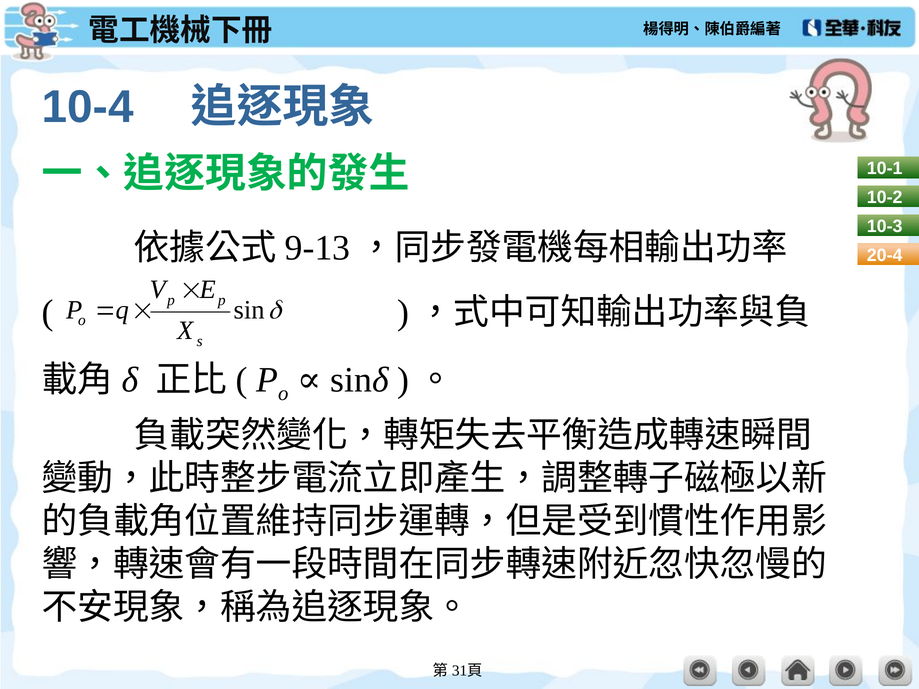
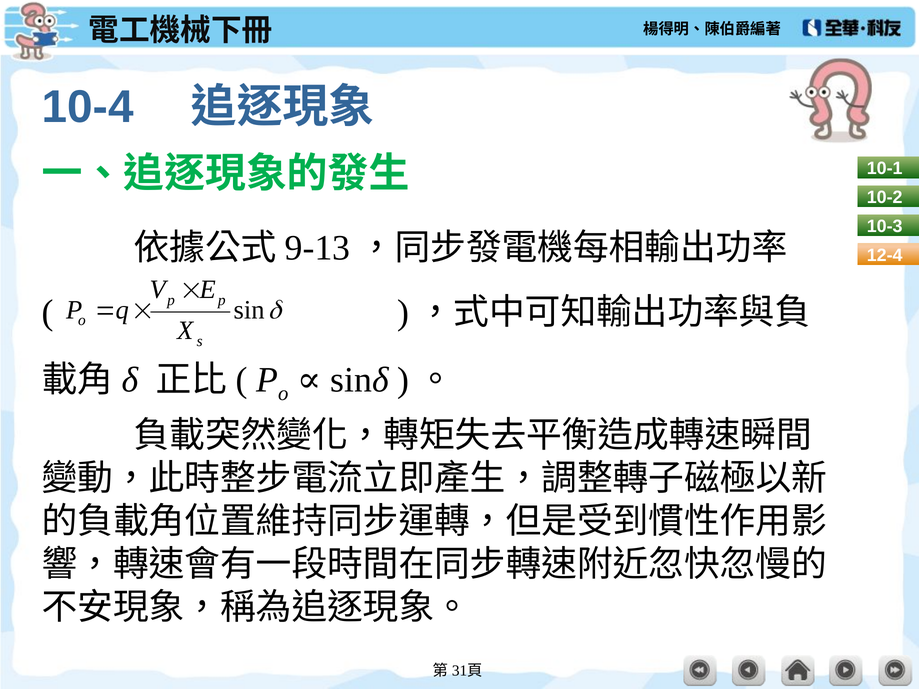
20-4: 20-4 -> 12-4
